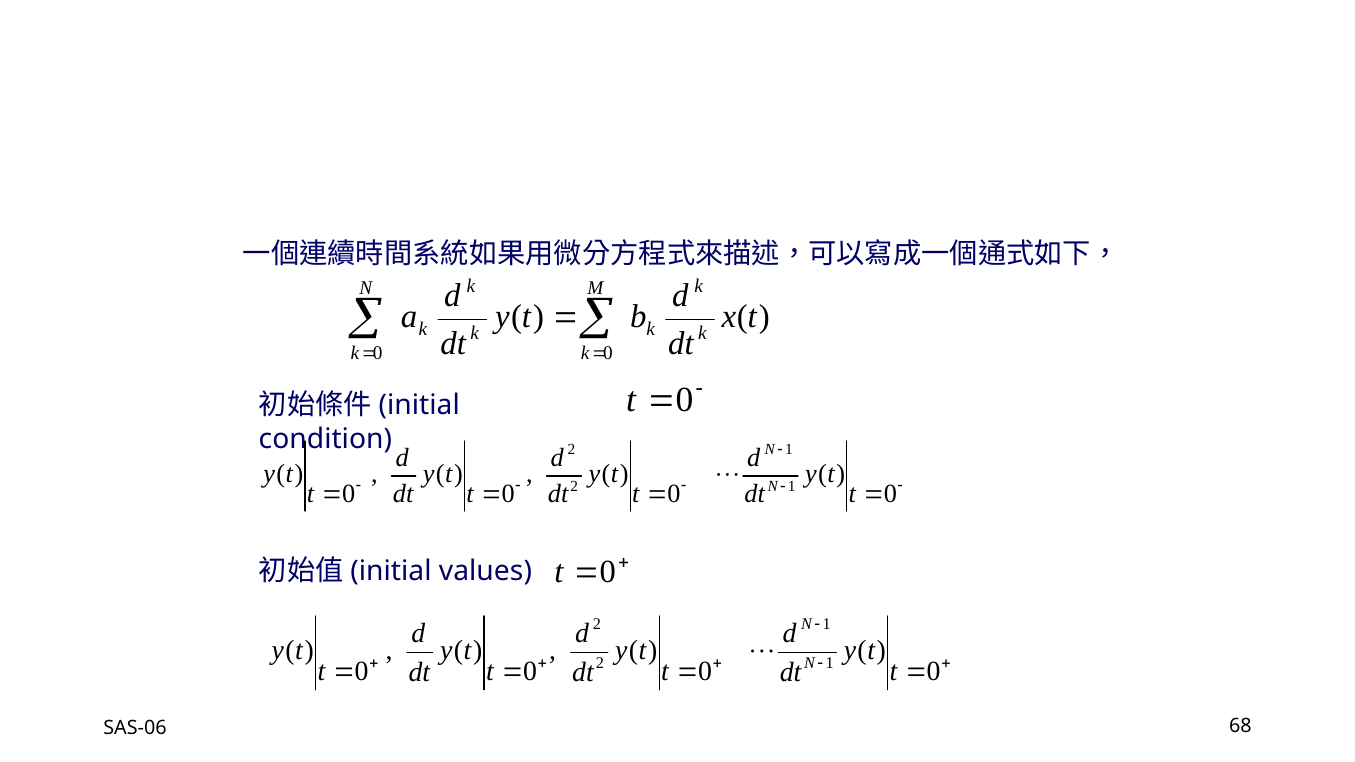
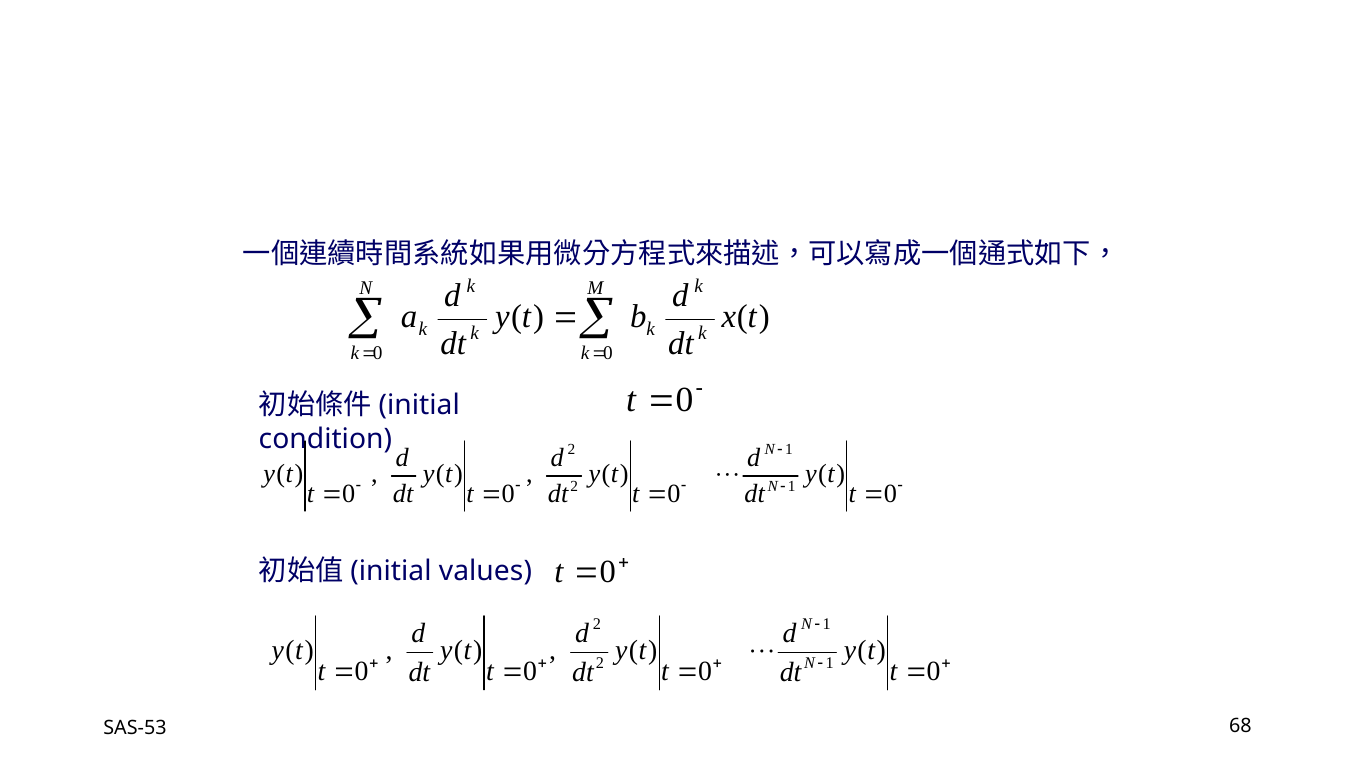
SAS-06: SAS-06 -> SAS-53
